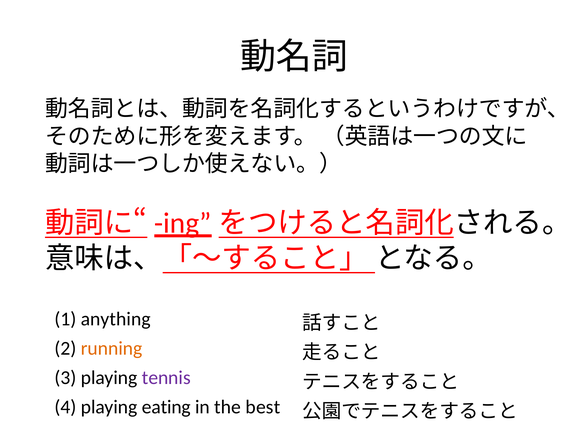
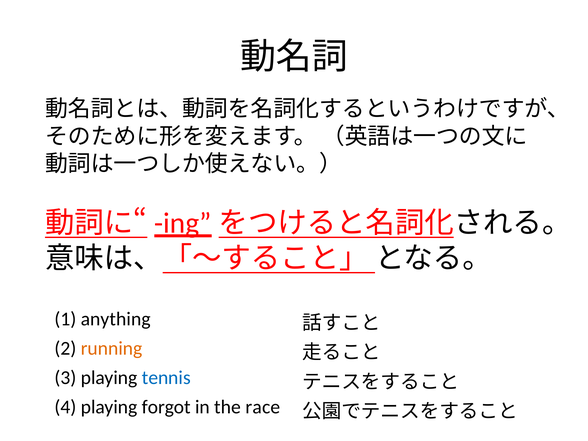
tennis colour: purple -> blue
eating: eating -> forgot
best: best -> race
